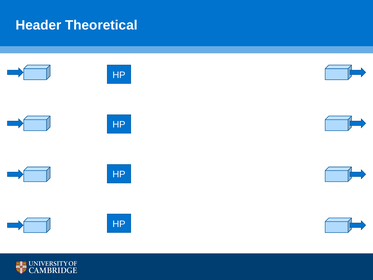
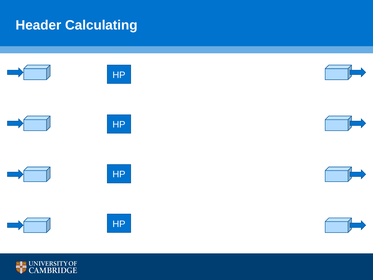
Theoretical: Theoretical -> Calculating
